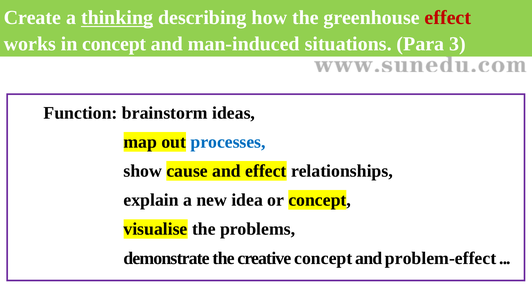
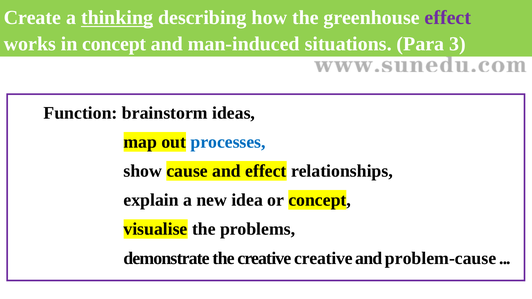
effect at (448, 18) colour: red -> purple
creative concept: concept -> creative
problem-effect: problem-effect -> problem-cause
